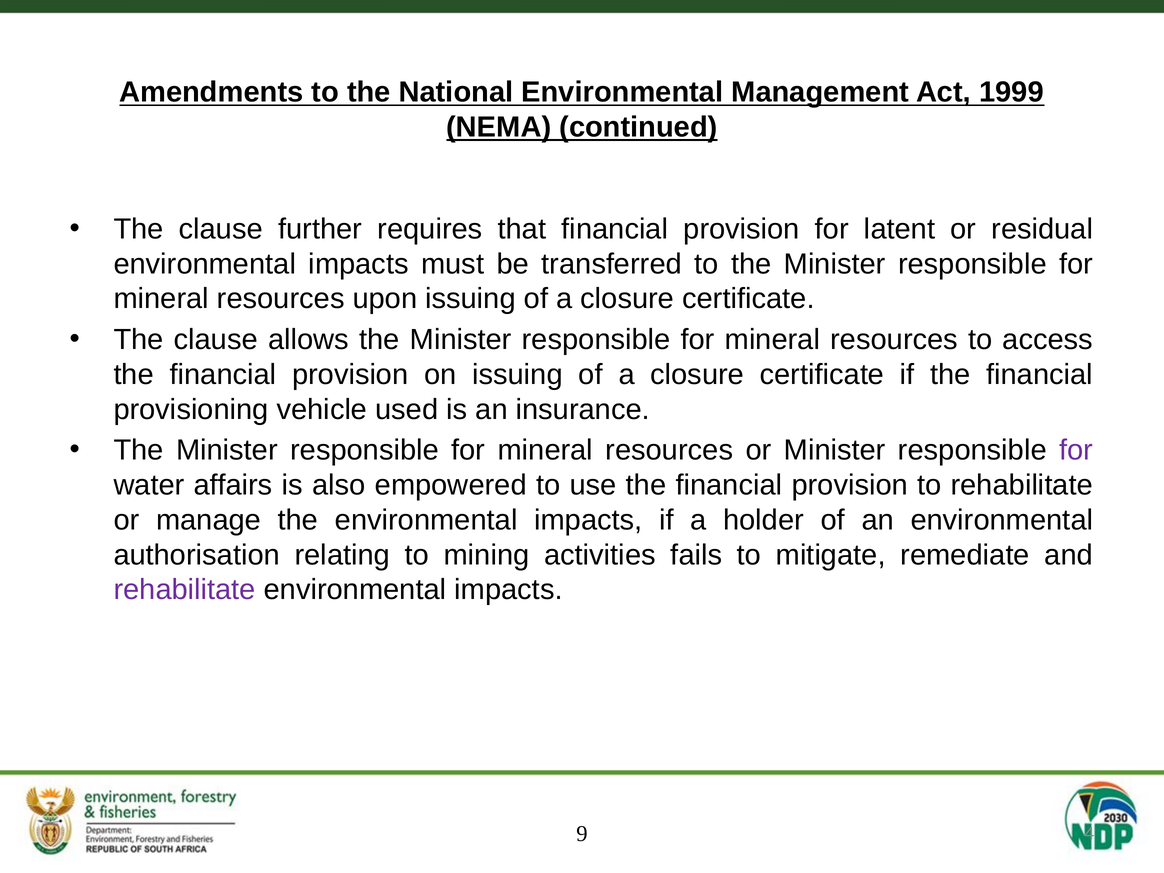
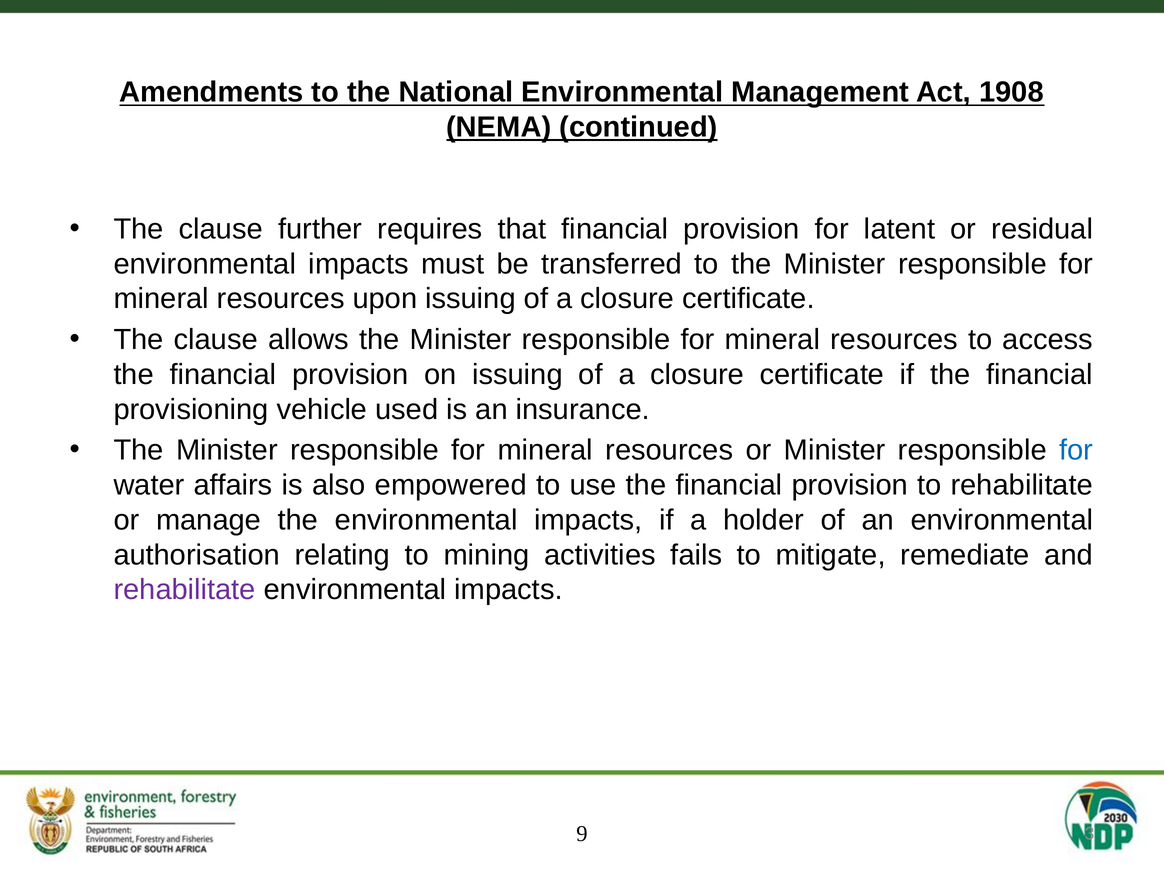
1999: 1999 -> 1908
for at (1076, 450) colour: purple -> blue
4: 4 -> 3
